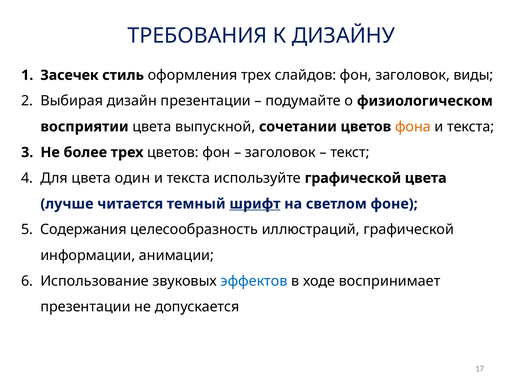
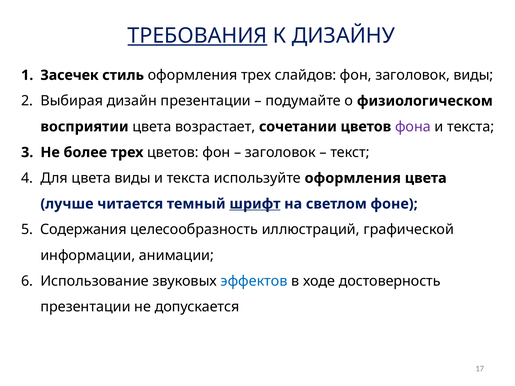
ТРЕБОВАНИЯ underline: none -> present
выпускной: выпускной -> возрастает
фона colour: orange -> purple
цвета один: один -> виды
используйте графической: графической -> оформления
воспринимает: воспринимает -> достоверность
